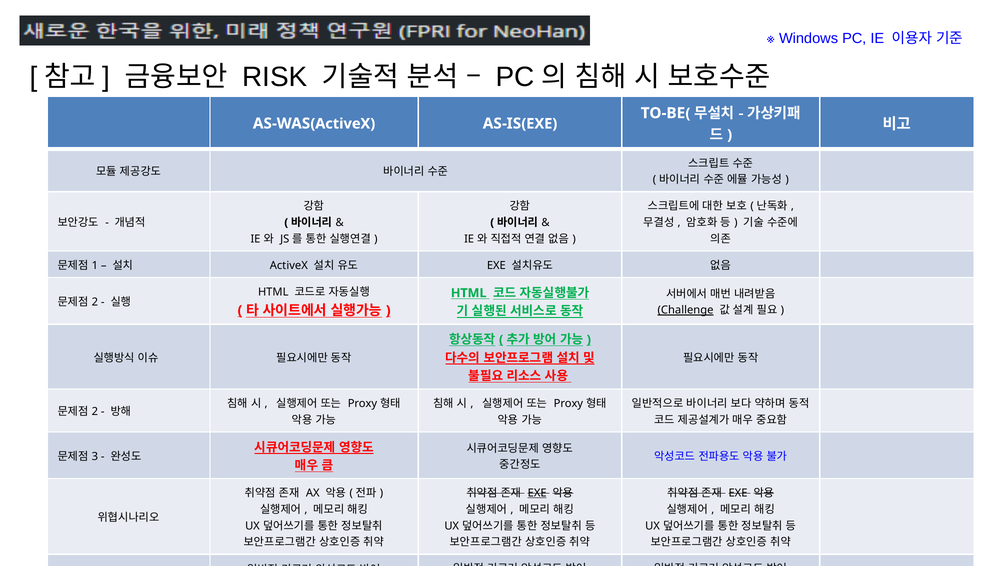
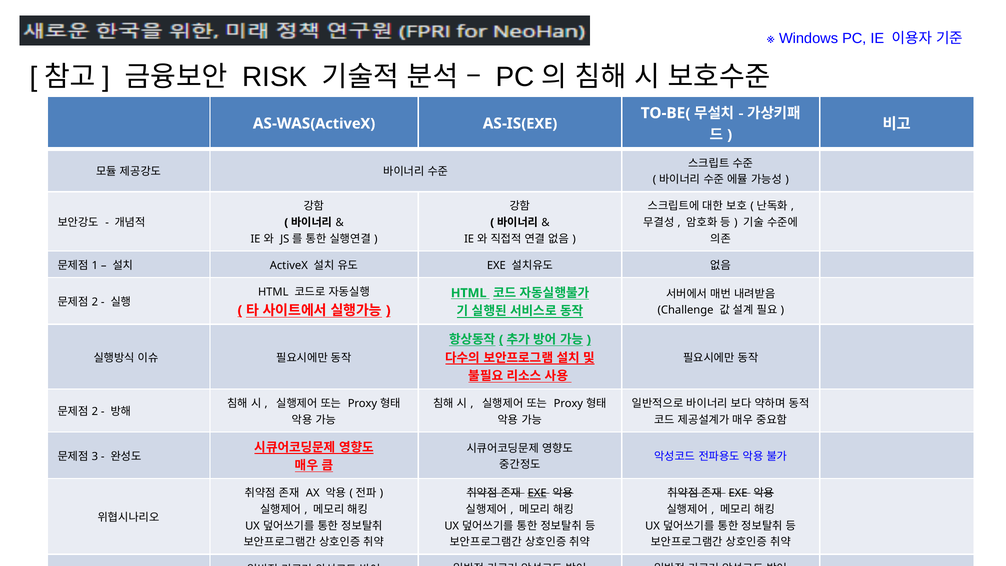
Challenge underline: present -> none
